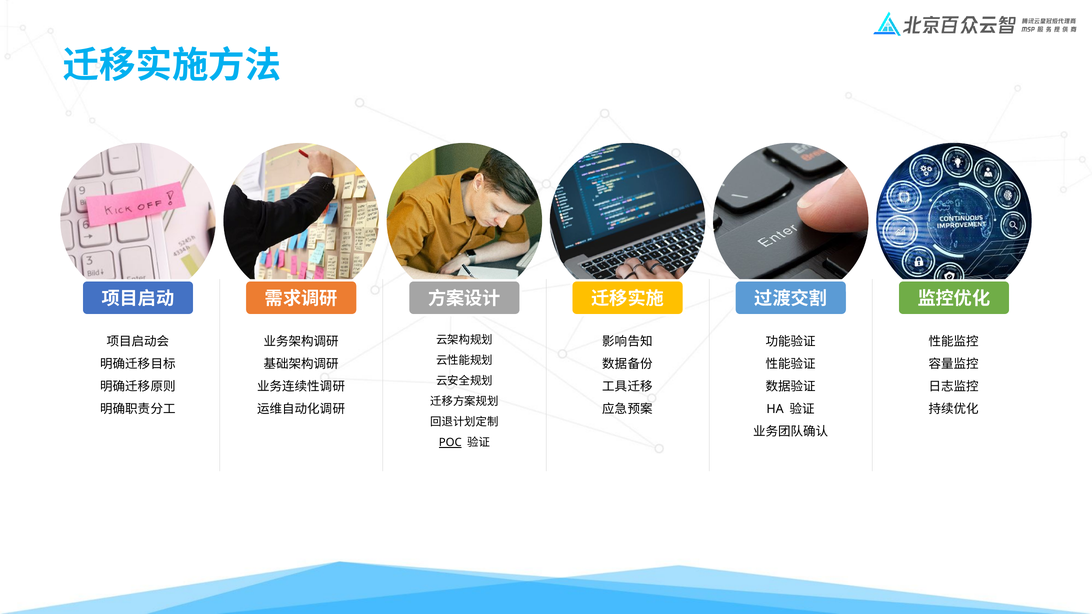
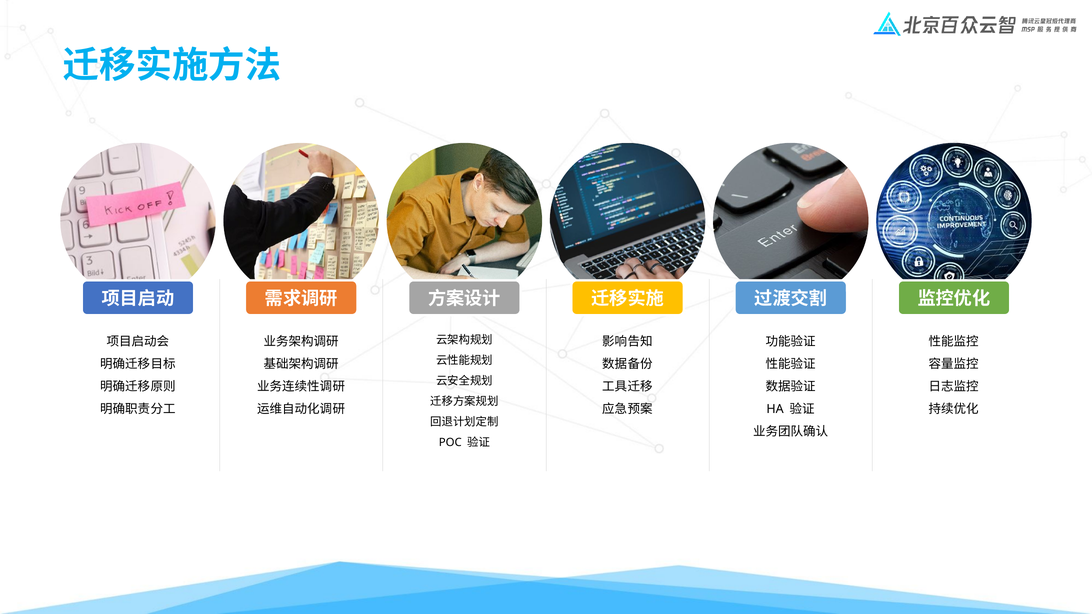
POC underline: present -> none
